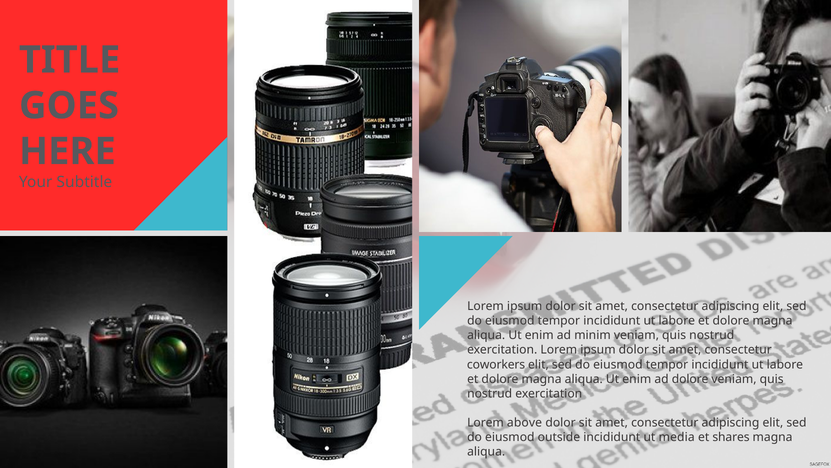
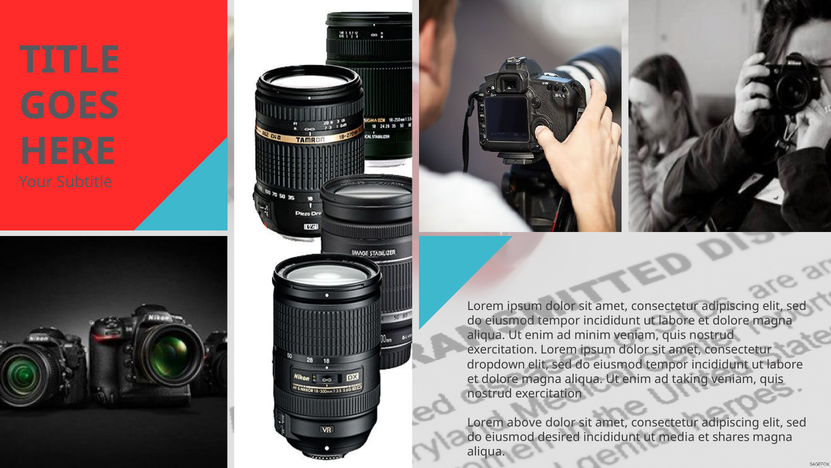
coworkers: coworkers -> dropdown
ad dolore: dolore -> taking
outside: outside -> desired
